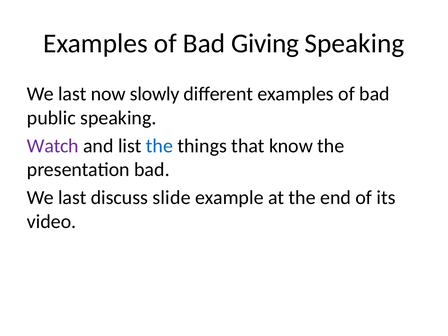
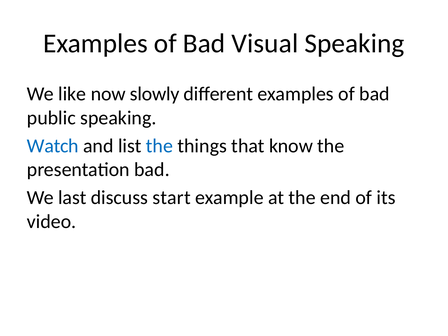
Giving: Giving -> Visual
last at (72, 94): last -> like
Watch colour: purple -> blue
slide: slide -> start
